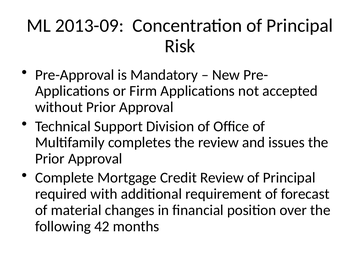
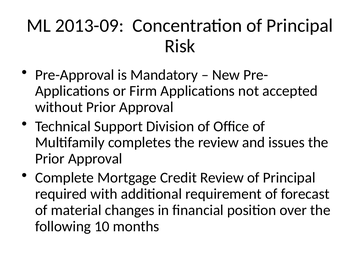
42: 42 -> 10
